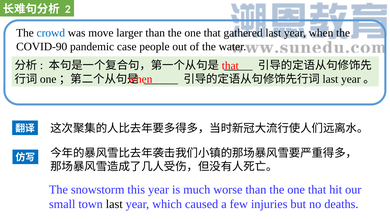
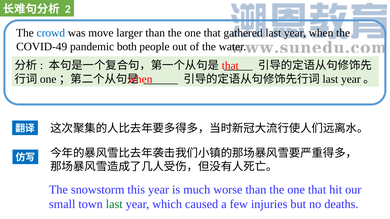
COVID-90: COVID-90 -> COVID-49
case: case -> both
last at (114, 205) colour: black -> green
